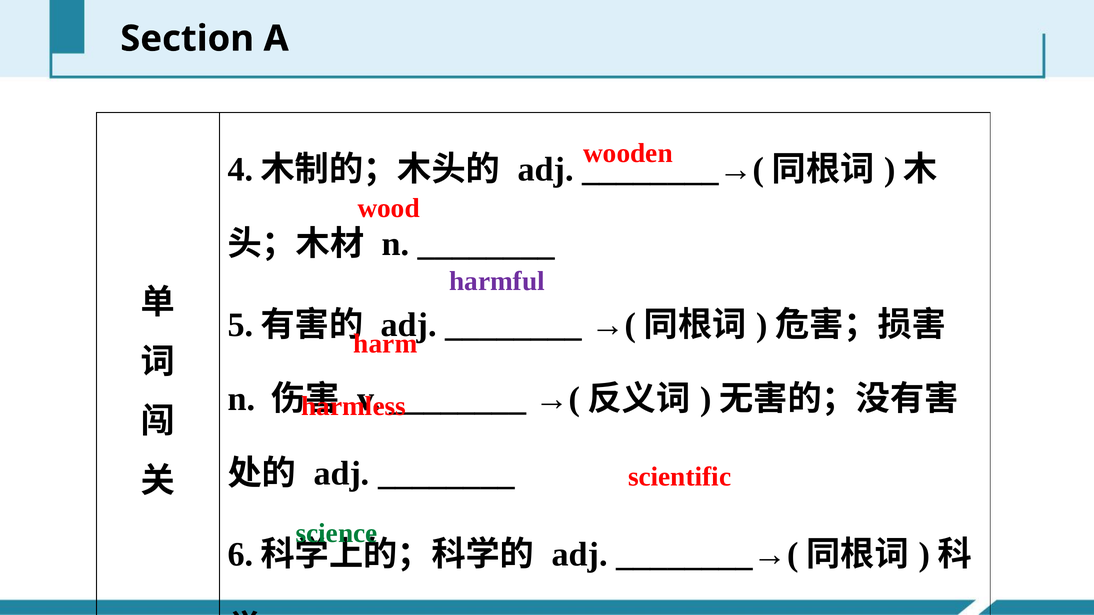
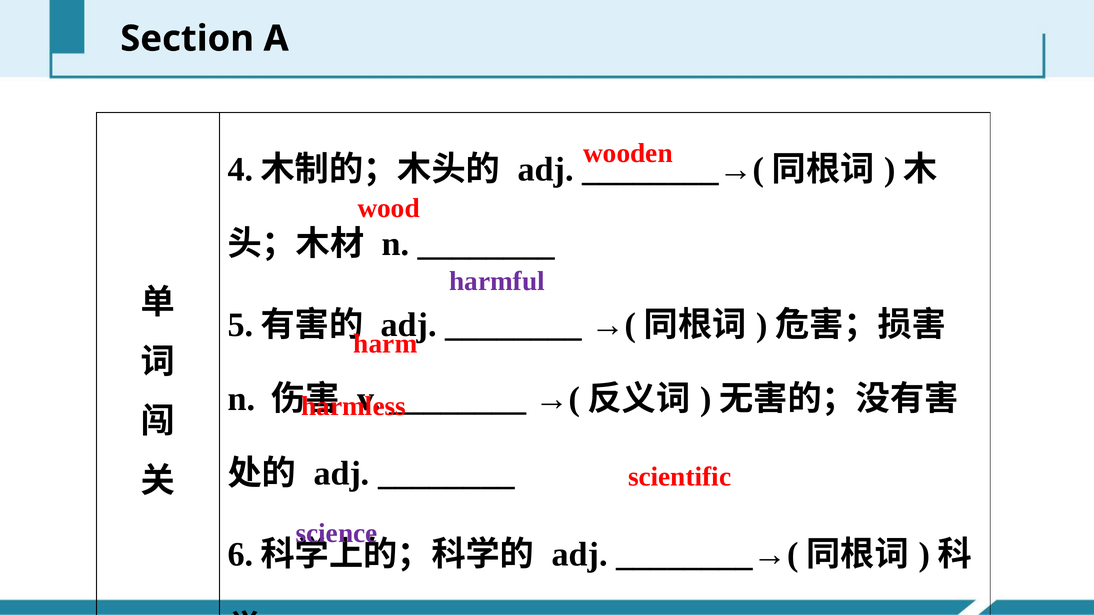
science colour: green -> purple
